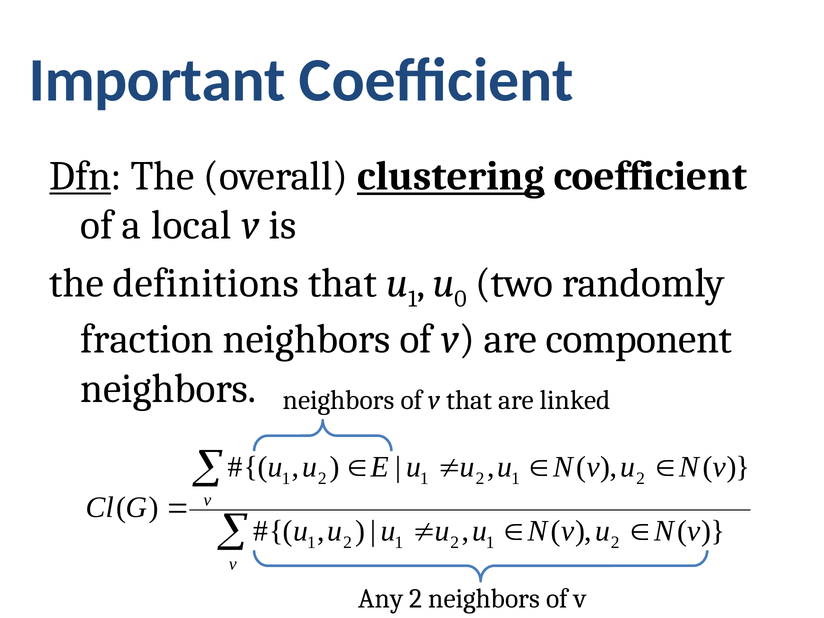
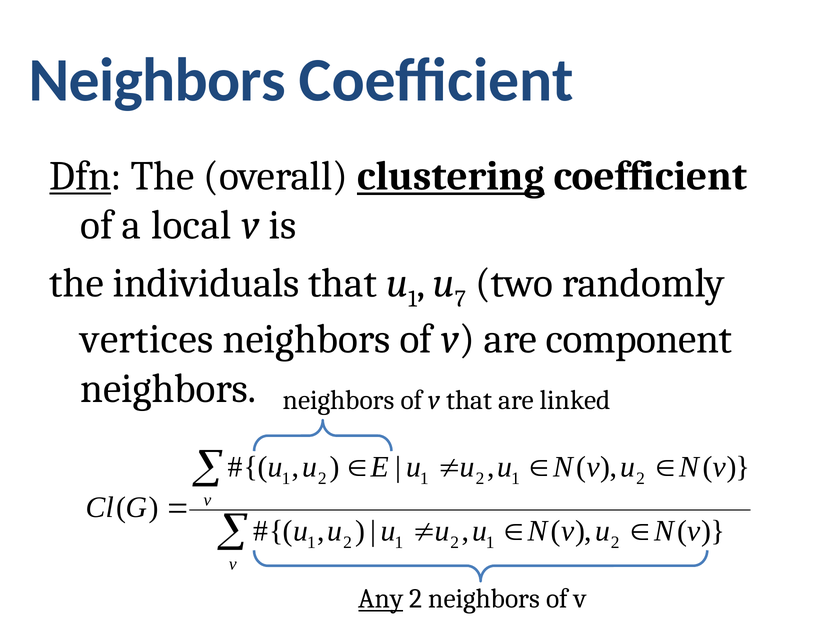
Important at (157, 81): Important -> Neighbors
definitions: definitions -> individuals
0: 0 -> 7
fraction: fraction -> vertices
Any underline: none -> present
